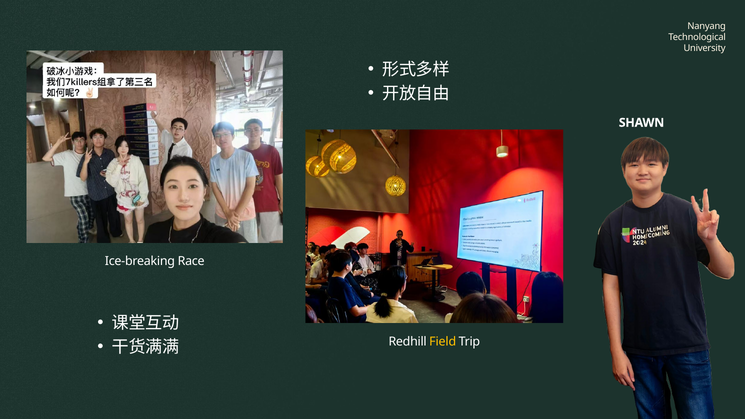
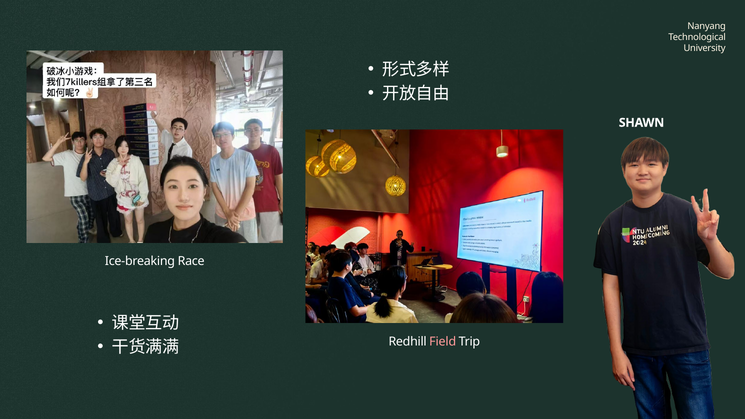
Field colour: yellow -> pink
